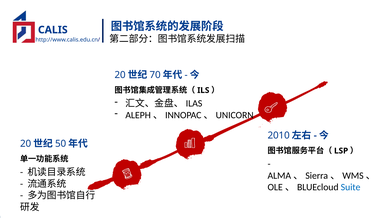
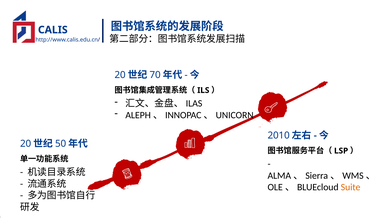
Suite colour: blue -> orange
